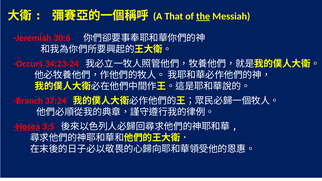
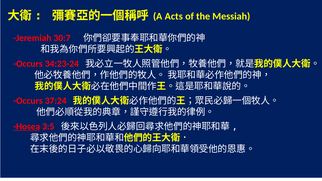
That: That -> Acts
the underline: present -> none
30:6: 30:6 -> 30:7
Branch at (28, 101): Branch -> Occurs
